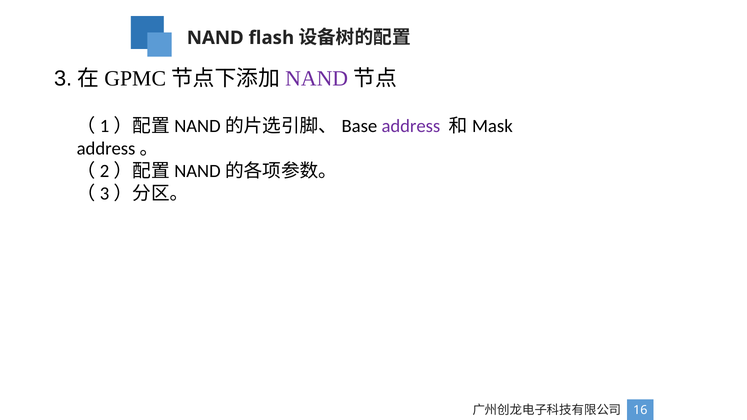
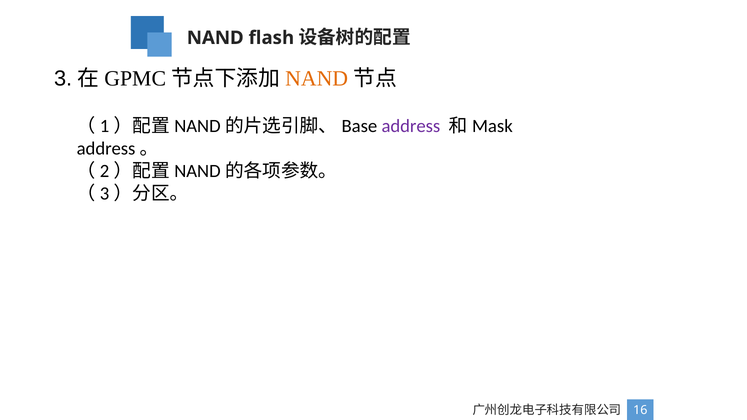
NAND at (317, 78) colour: purple -> orange
